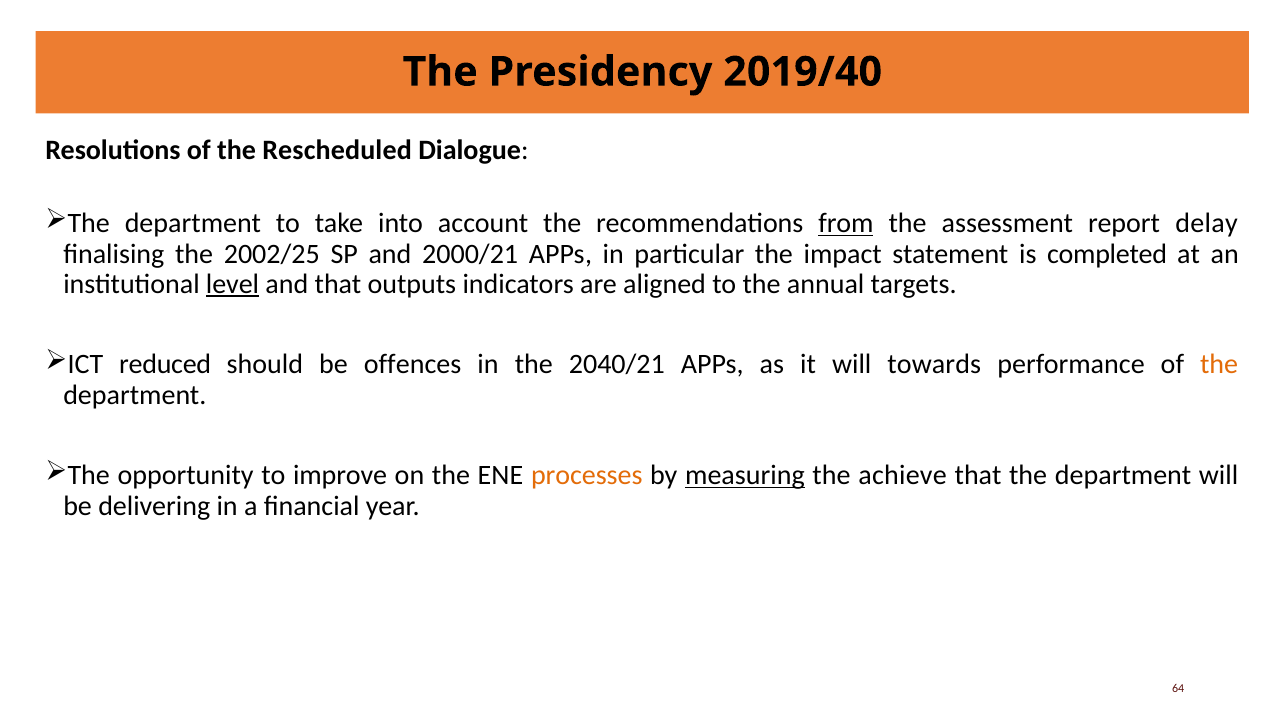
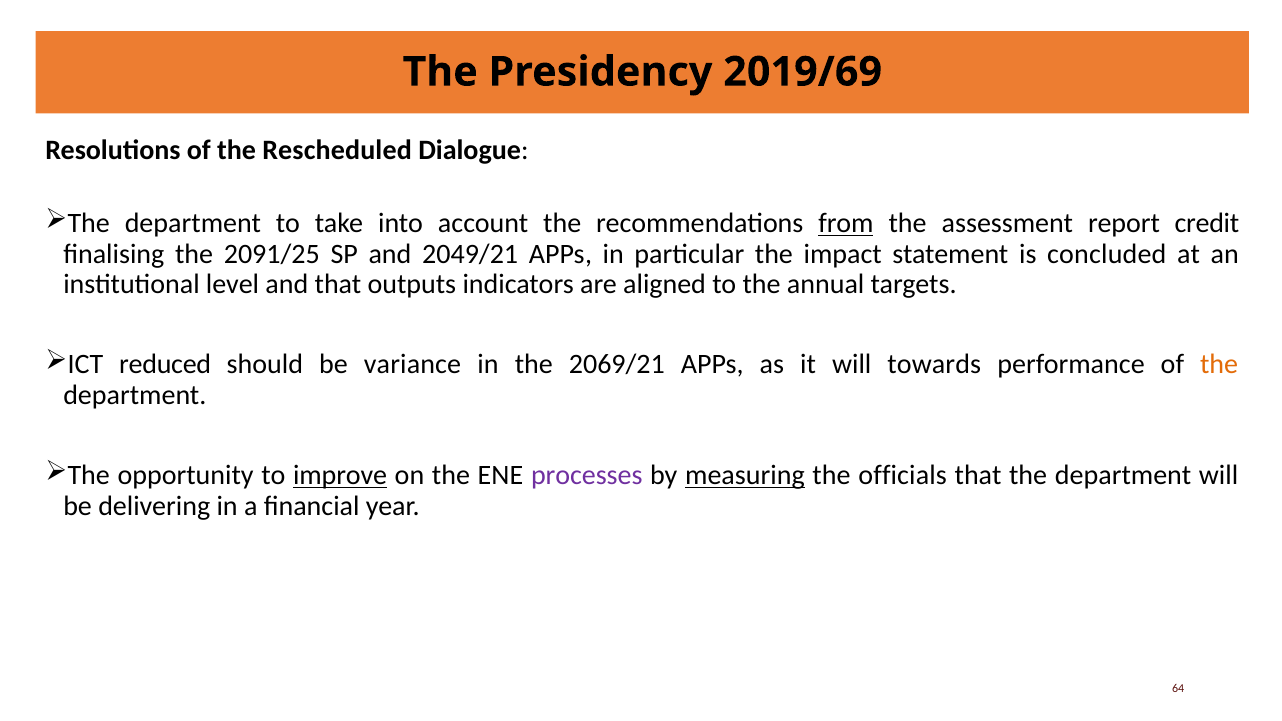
2019/40: 2019/40 -> 2019/69
delay: delay -> credit
2002/25: 2002/25 -> 2091/25
2000/21: 2000/21 -> 2049/21
completed: completed -> concluded
level underline: present -> none
offences: offences -> variance
2040/21: 2040/21 -> 2069/21
improve underline: none -> present
processes colour: orange -> purple
achieve: achieve -> officials
